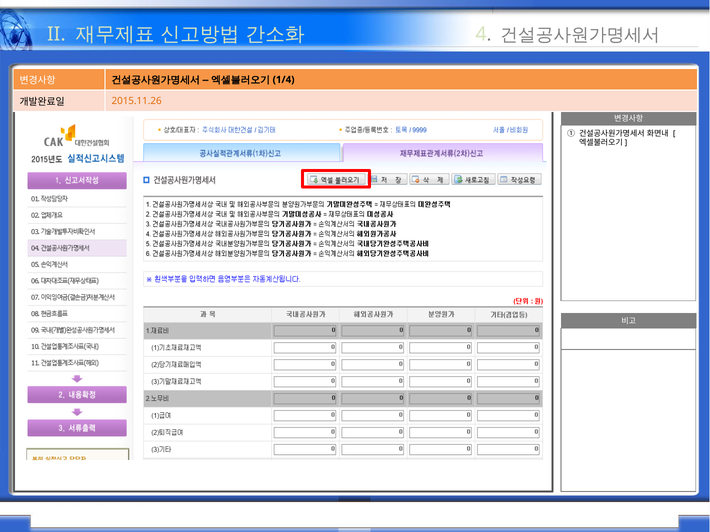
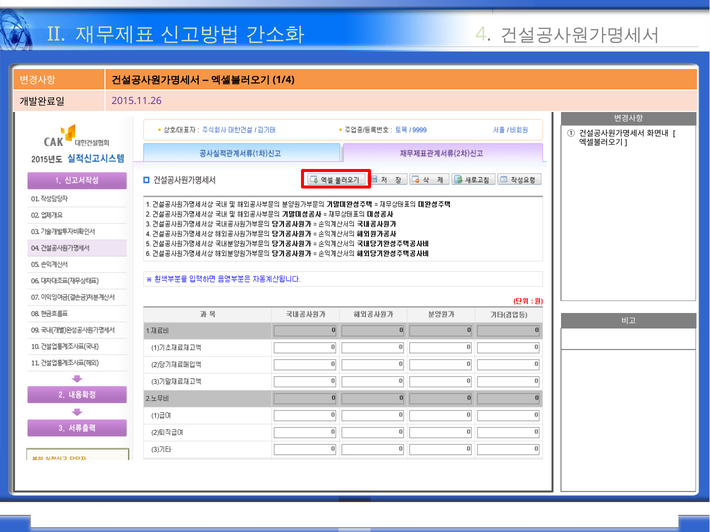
2015.11.26 colour: orange -> purple
